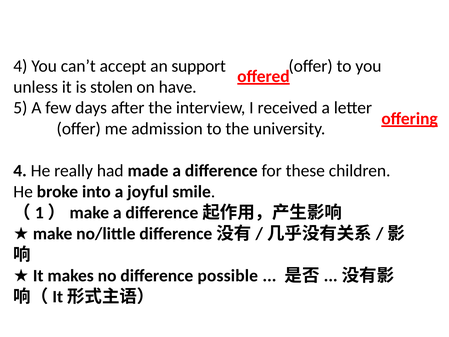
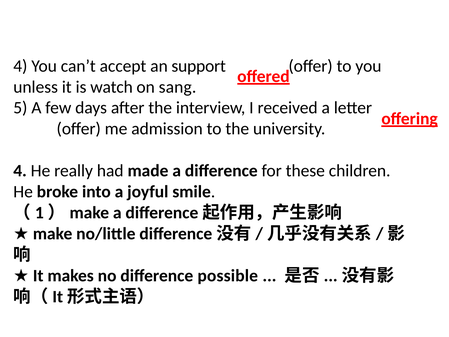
stolen: stolen -> watch
have: have -> sang
